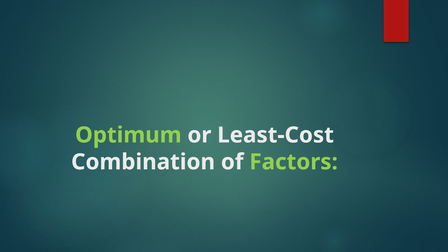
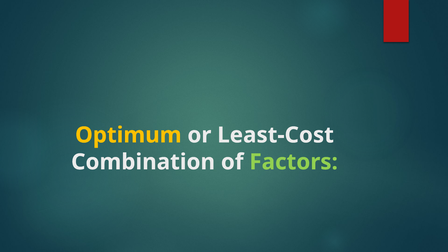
Optimum colour: light green -> yellow
